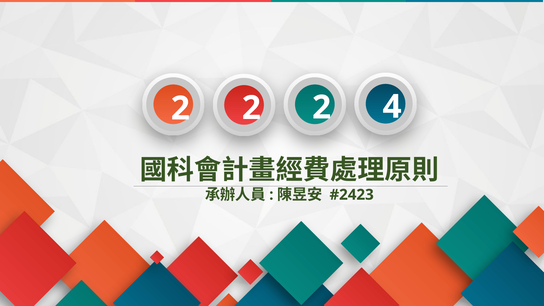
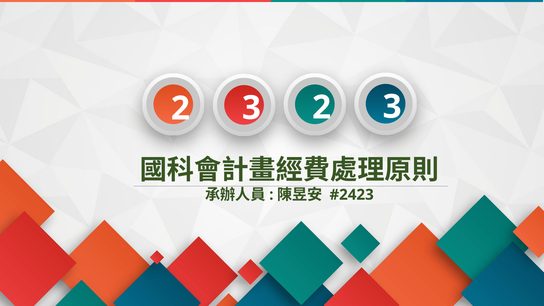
2 at (251, 108): 2 -> 3
4 at (392, 107): 4 -> 3
